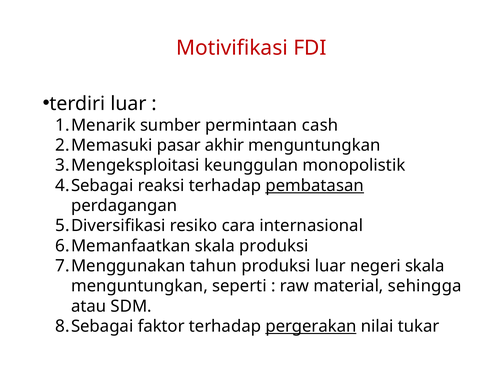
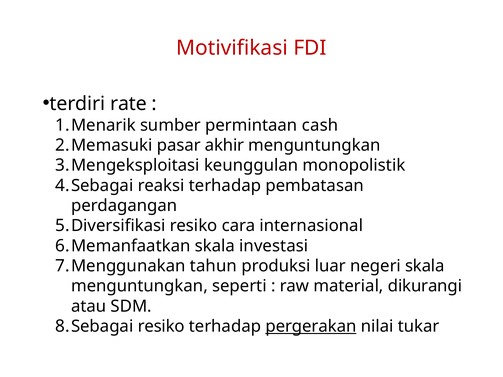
terdiri luar: luar -> rate
pembatasan underline: present -> none
skala produksi: produksi -> investasi
sehingga: sehingga -> dikurangi
faktor at (161, 326): faktor -> resiko
